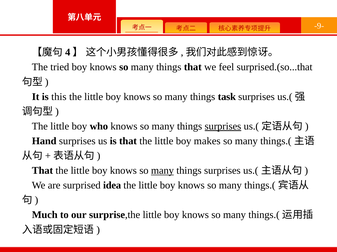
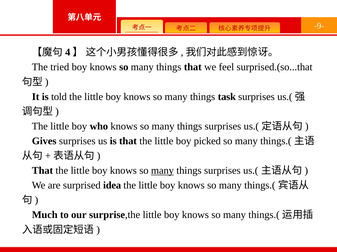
this: this -> told
surprises at (223, 127) underline: present -> none
Hand: Hand -> Gives
makes: makes -> picked
